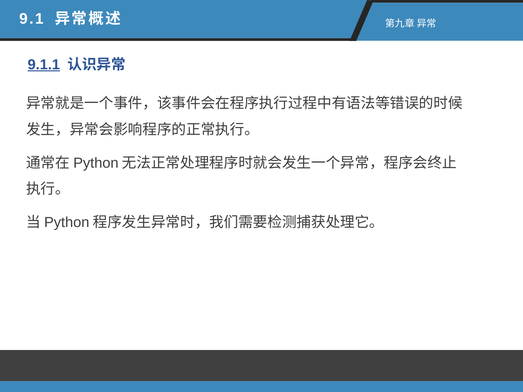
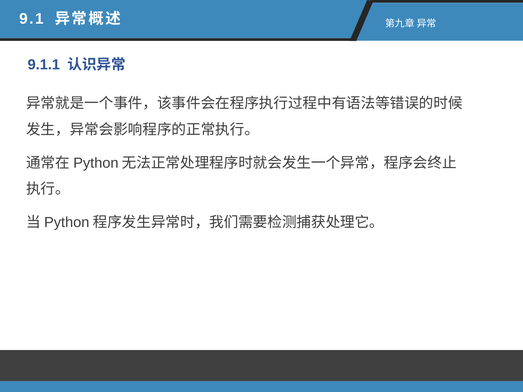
9.1.1 underline: present -> none
